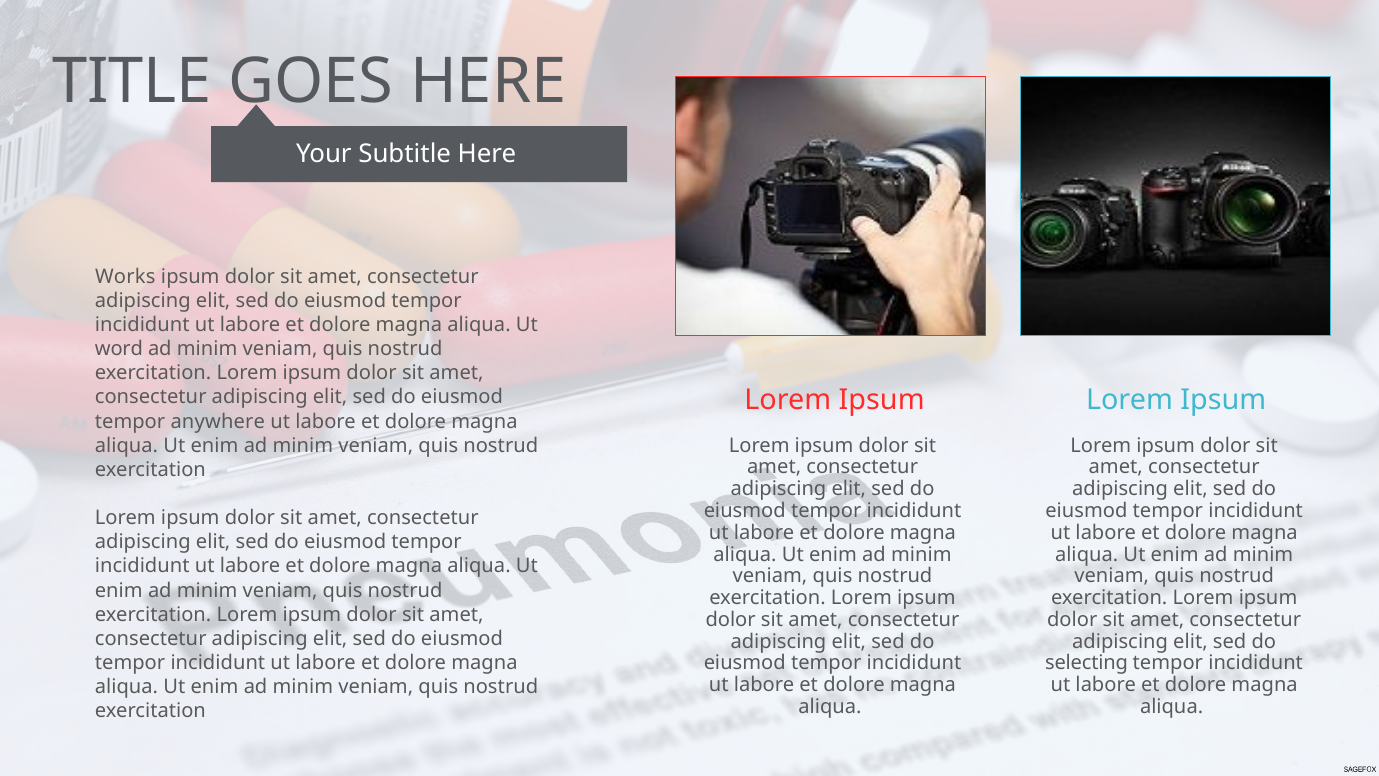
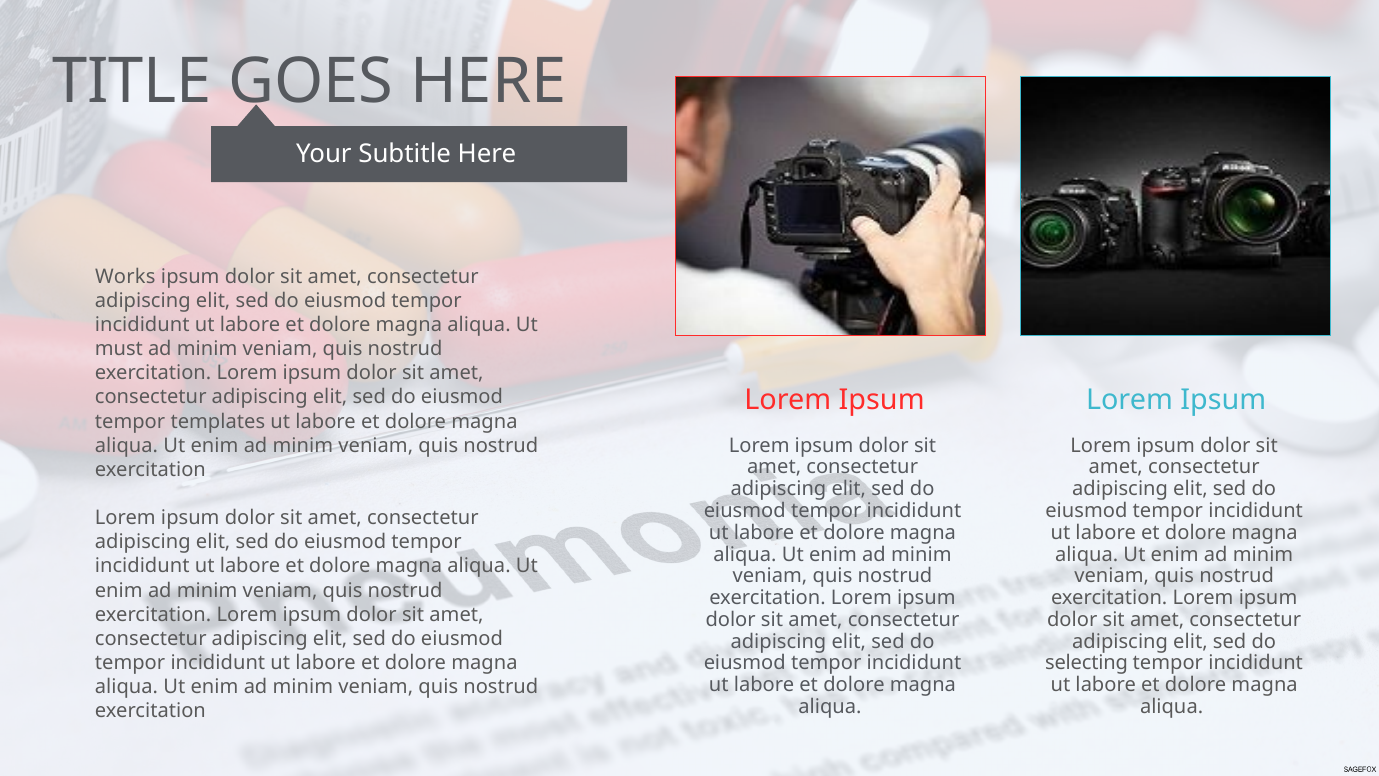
word: word -> must
anywhere: anywhere -> templates
